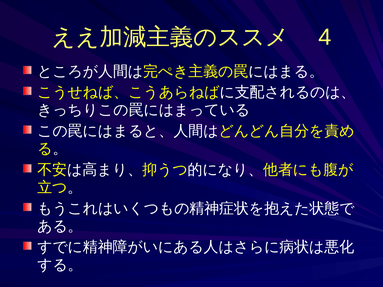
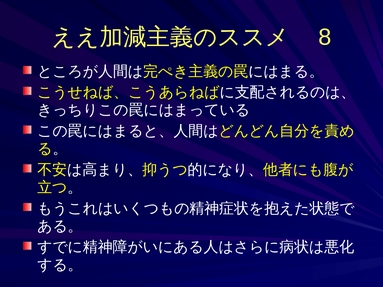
4: 4 -> 8
